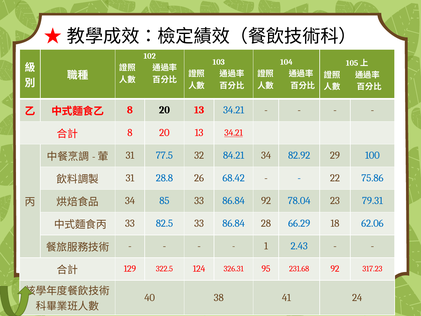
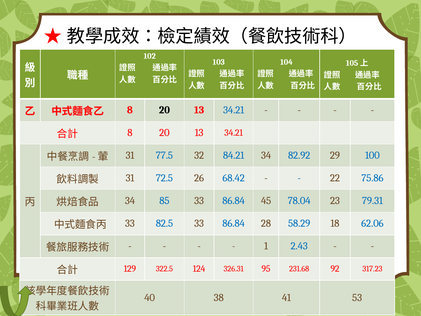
34.21 at (234, 133) underline: present -> none
28.8: 28.8 -> 72.5
86.84 92: 92 -> 45
66.29: 66.29 -> 58.29
24: 24 -> 53
